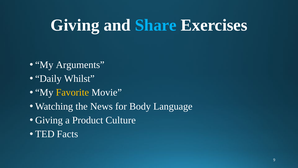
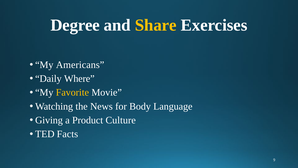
Giving at (75, 25): Giving -> Degree
Share colour: light blue -> yellow
Arguments: Arguments -> Americans
Whilst: Whilst -> Where
